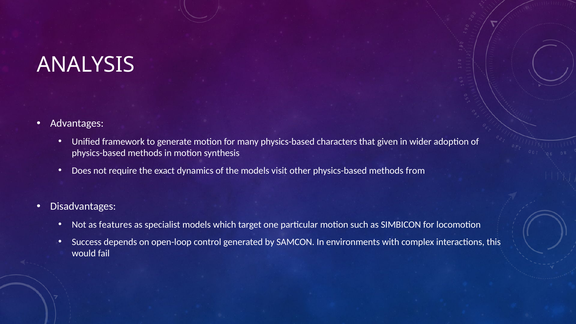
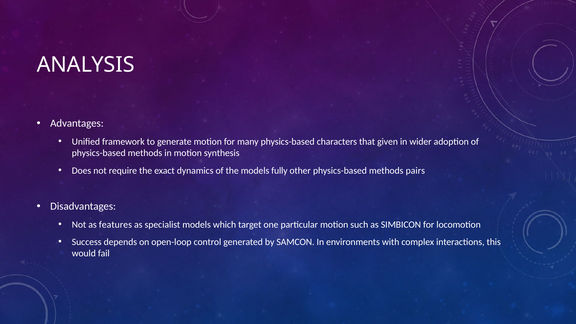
visit: visit -> fully
from: from -> pairs
